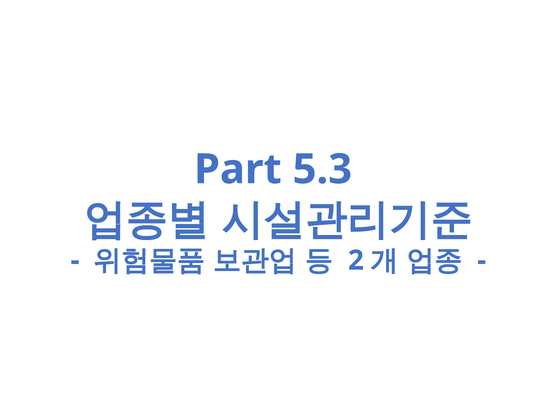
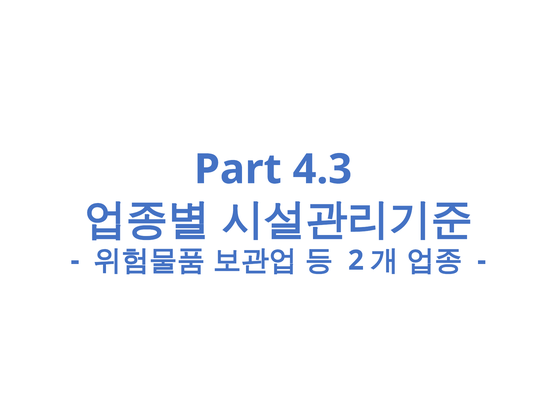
5.3: 5.3 -> 4.3
